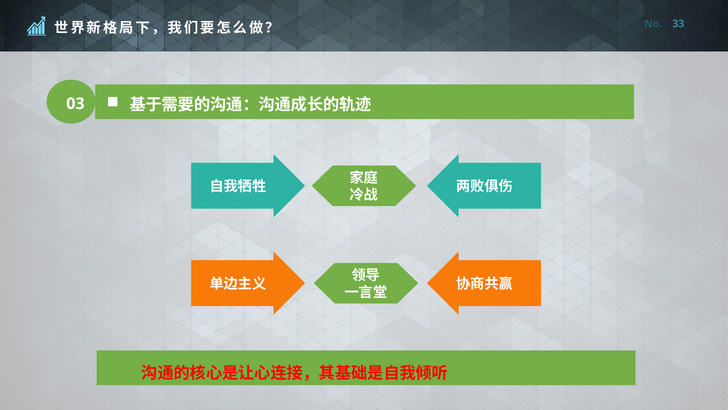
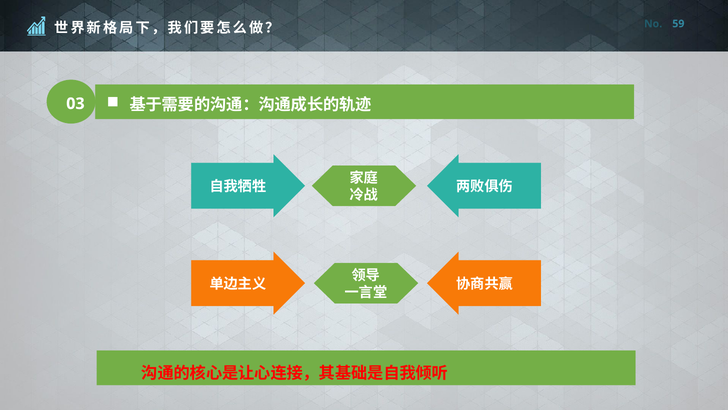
33: 33 -> 59
